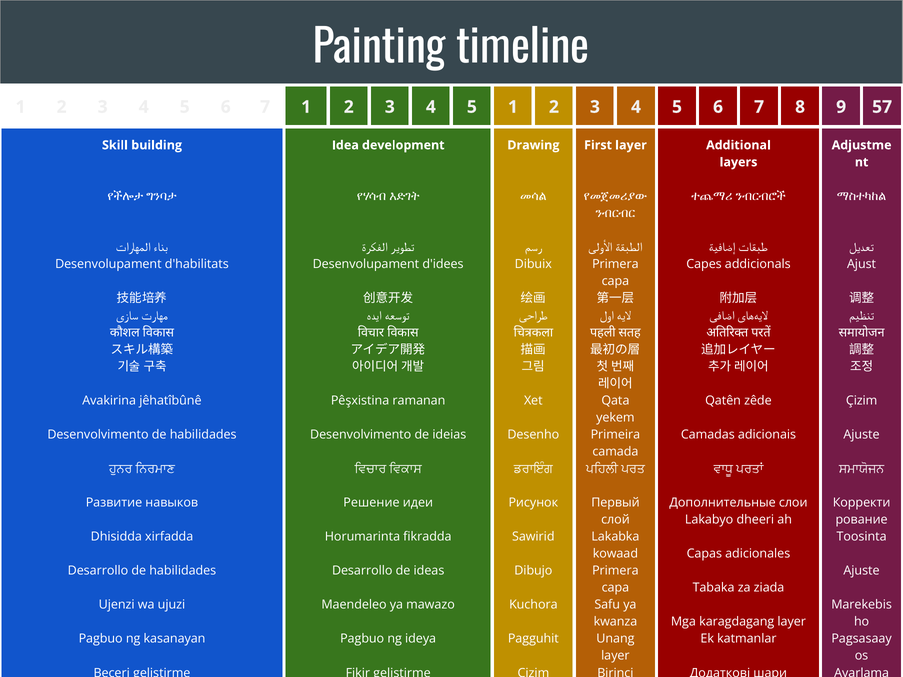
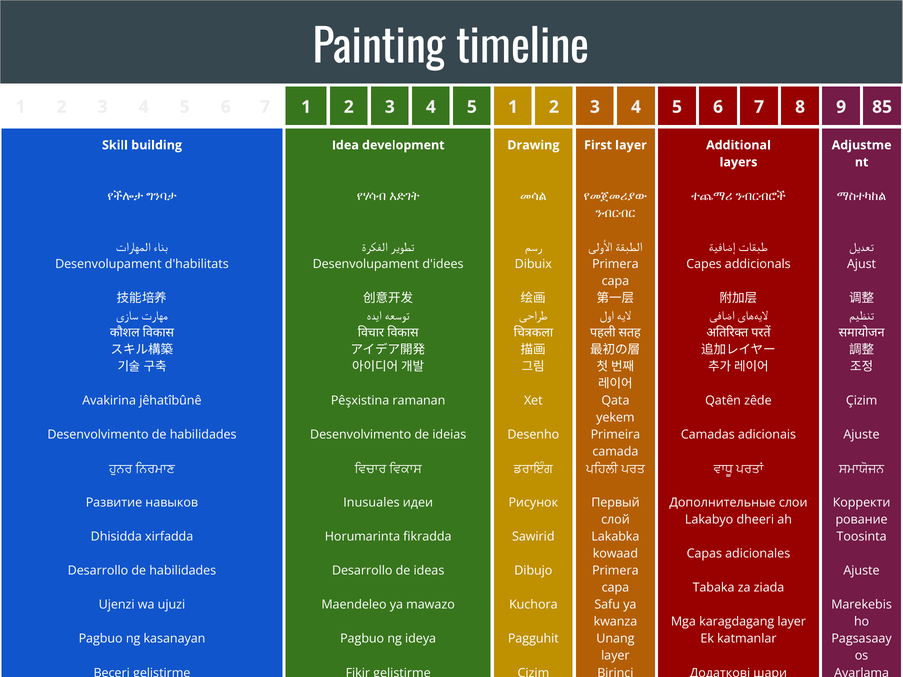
57: 57 -> 85
Решение: Решение -> Inusuales
